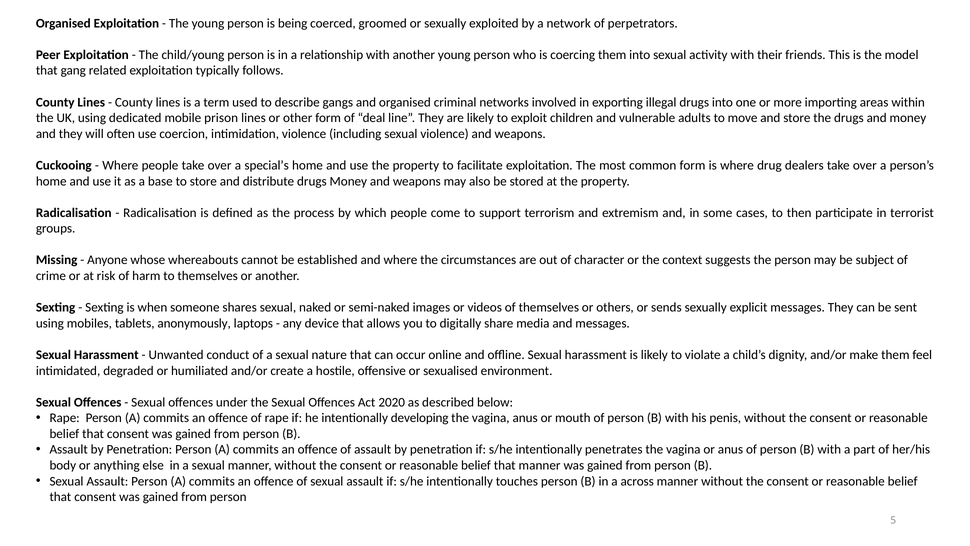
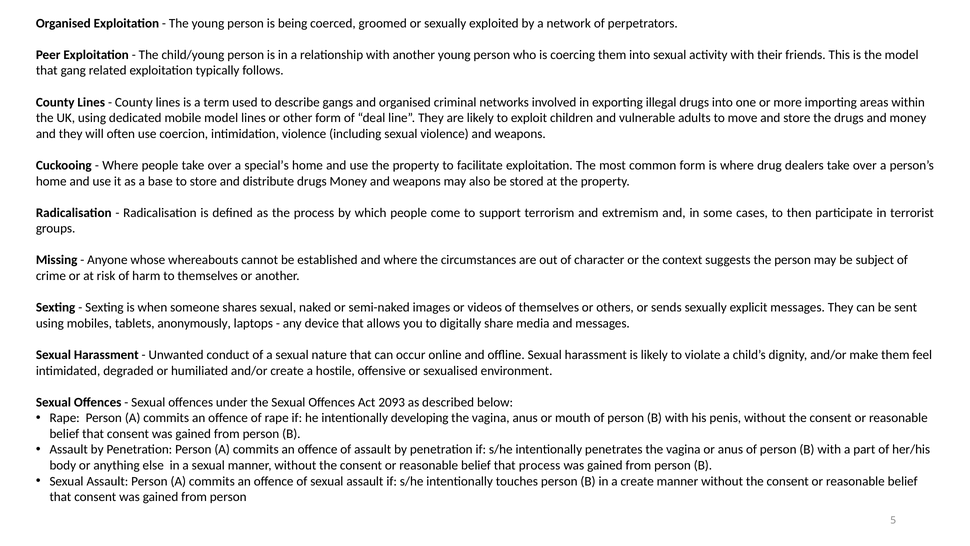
mobile prison: prison -> model
2020: 2020 -> 2093
that manner: manner -> process
a across: across -> create
